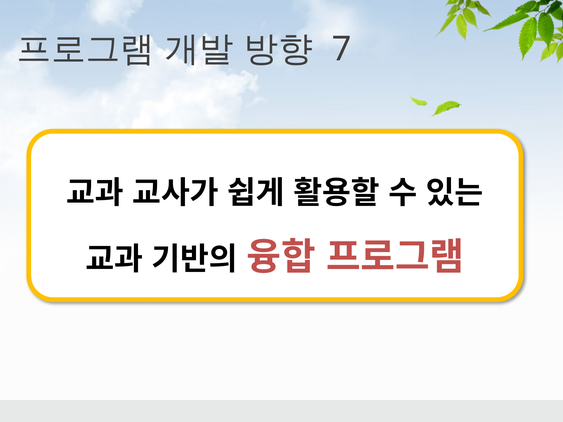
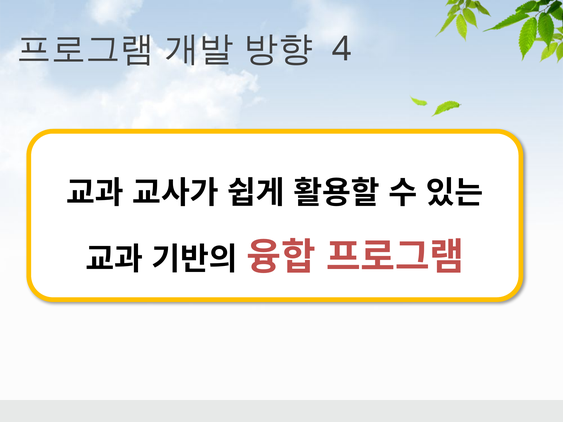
7: 7 -> 4
